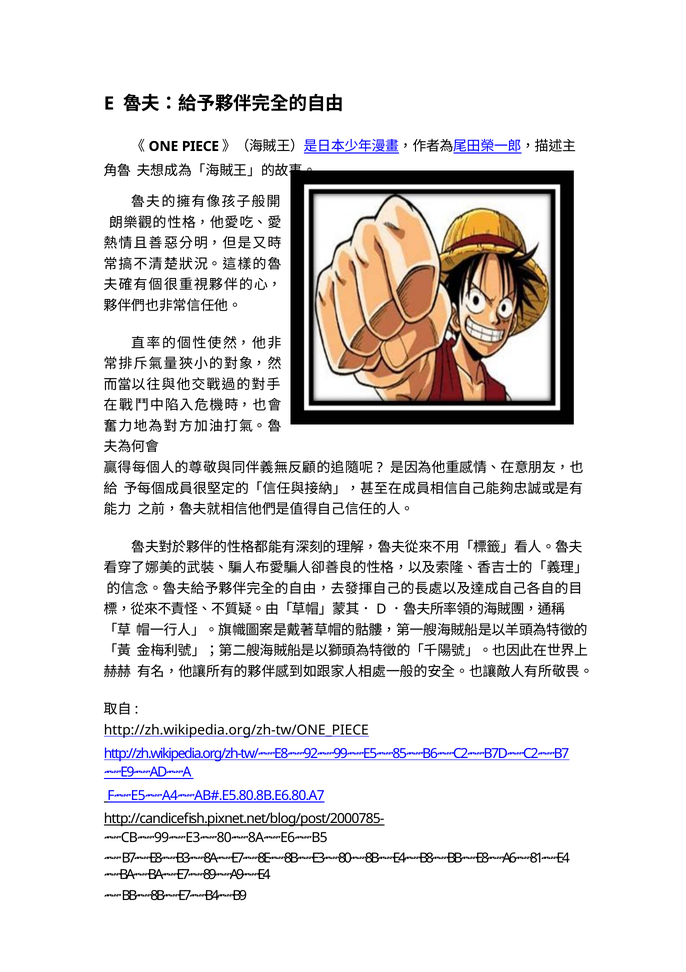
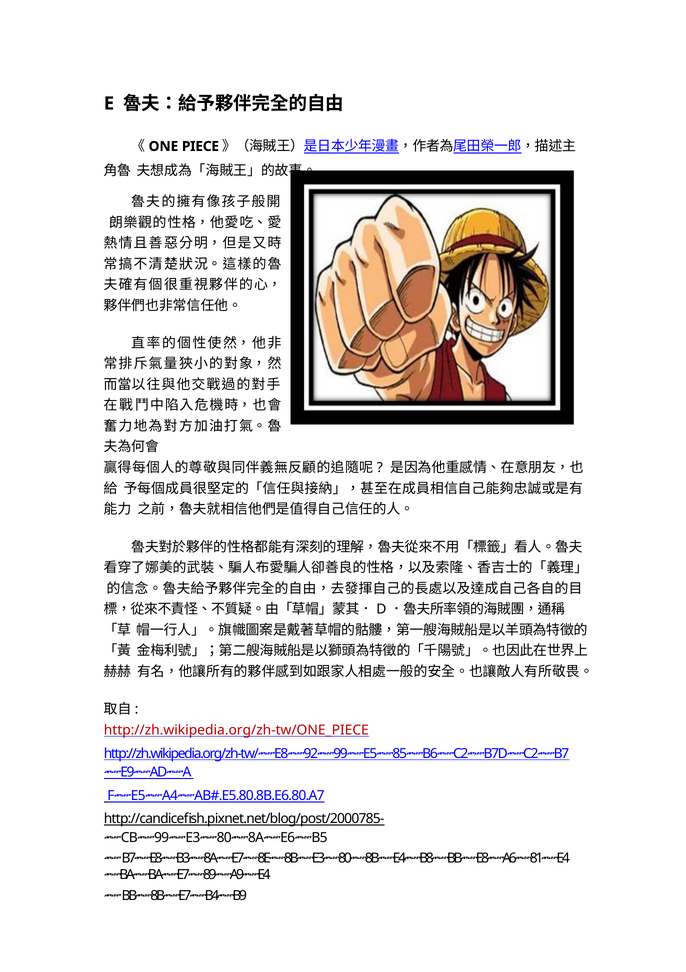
http://zh.wikipedia.org/zh-tw/ONE_PIECE colour: black -> red
